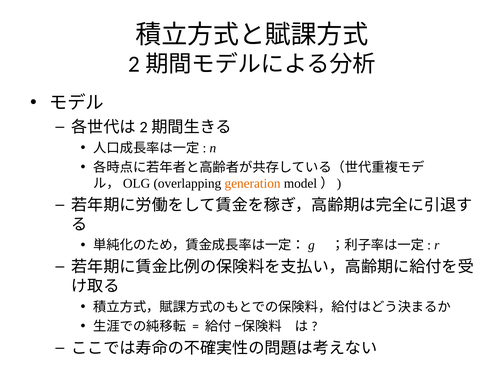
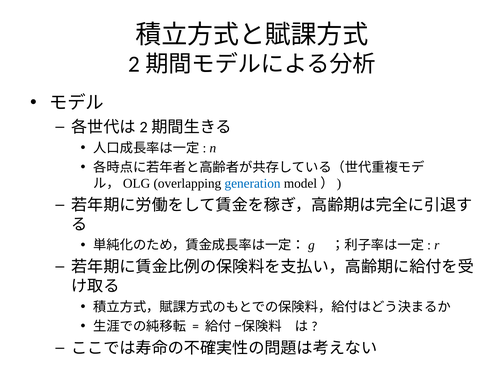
generation colour: orange -> blue
